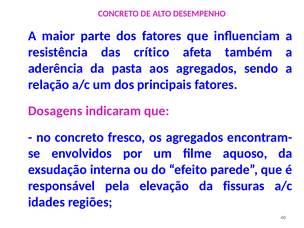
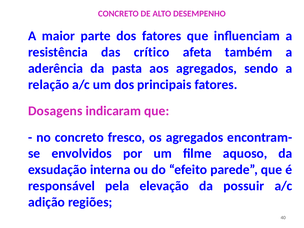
fissuras: fissuras -> possuir
idades: idades -> adição
